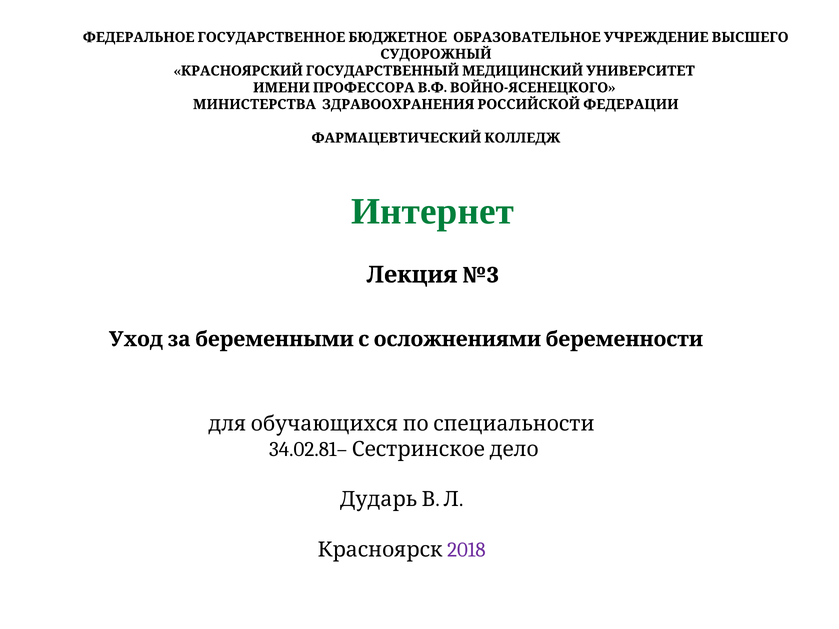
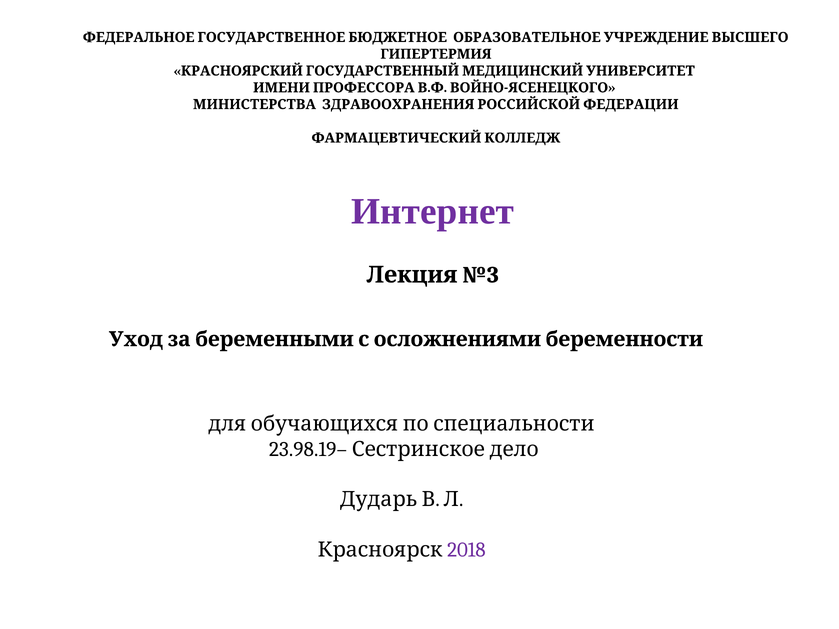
СУДОРОЖНЫЙ: СУДОРОЖНЫЙ -> ГИПЕРТЕРМИЯ
Интернет colour: green -> purple
34.02.81–: 34.02.81– -> 23.98.19–
